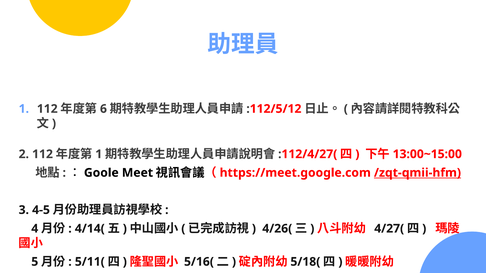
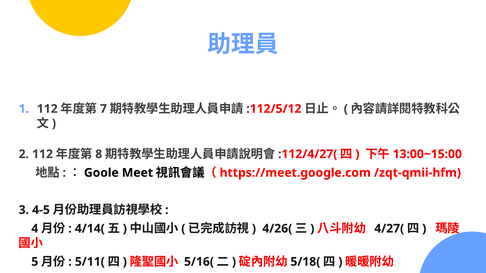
6: 6 -> 7
1 at (99, 154): 1 -> 8
/zqt-qmii-hfm underline: present -> none
